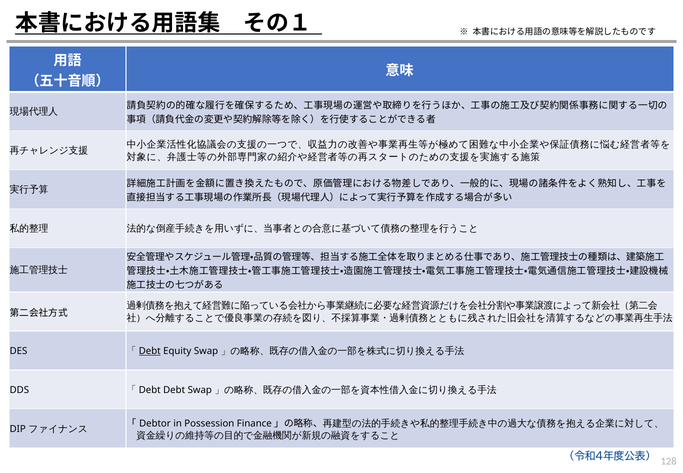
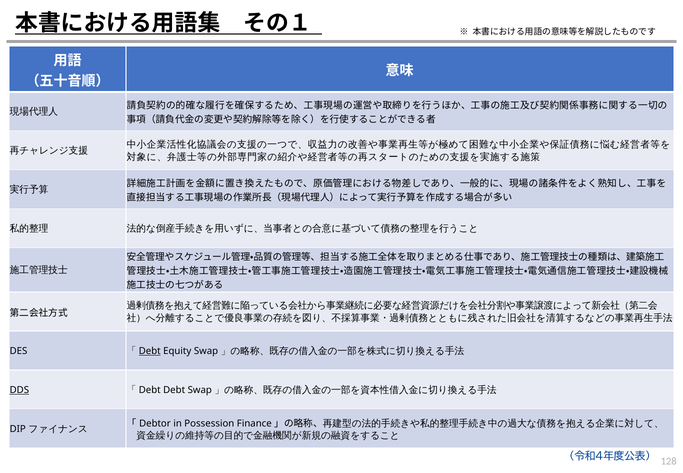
DDS underline: none -> present
